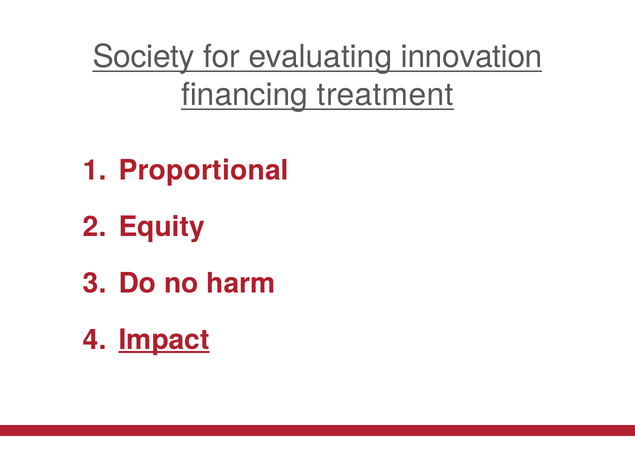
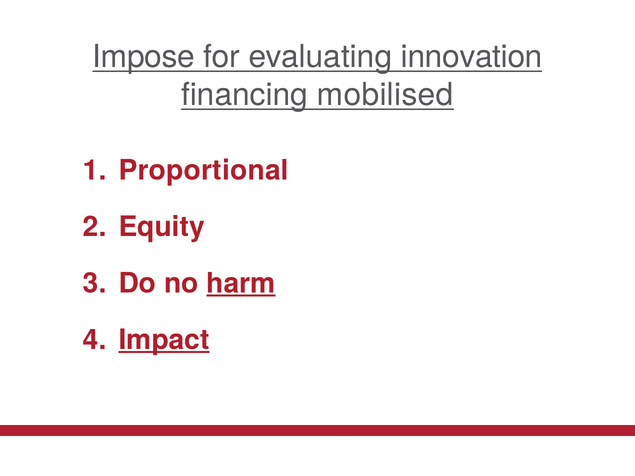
Society: Society -> Impose
treatment: treatment -> mobilised
harm underline: none -> present
